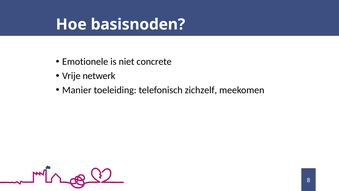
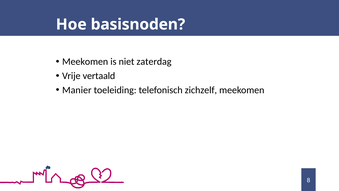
Emotionele at (85, 62): Emotionele -> Meekomen
concrete: concrete -> zaterdag
netwerk: netwerk -> vertaald
